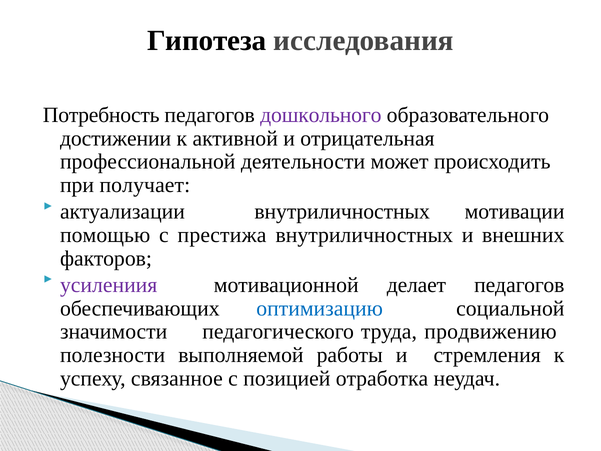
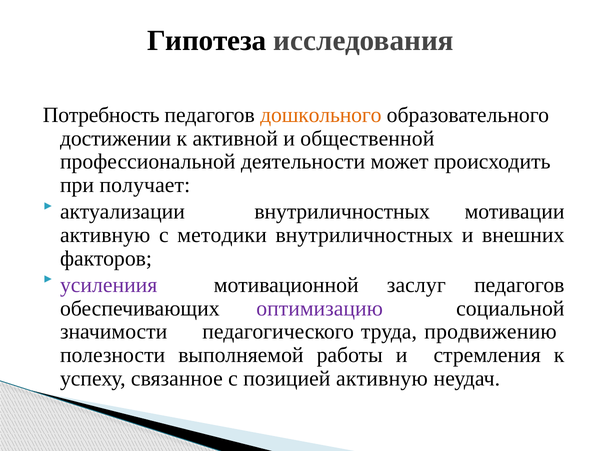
дошкольного colour: purple -> orange
отрицательная: отрицательная -> общественной
помощью at (105, 235): помощью -> активную
престижа: престижа -> методики
делает: делает -> заслуг
оптимизацию colour: blue -> purple
позицией отработка: отработка -> активную
